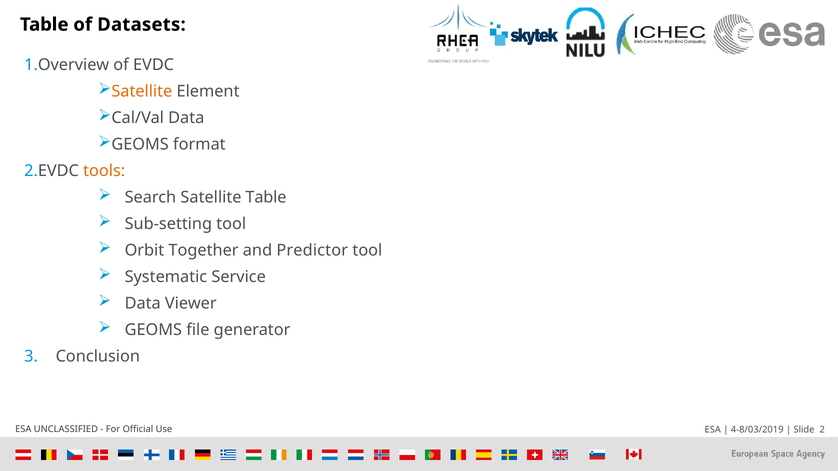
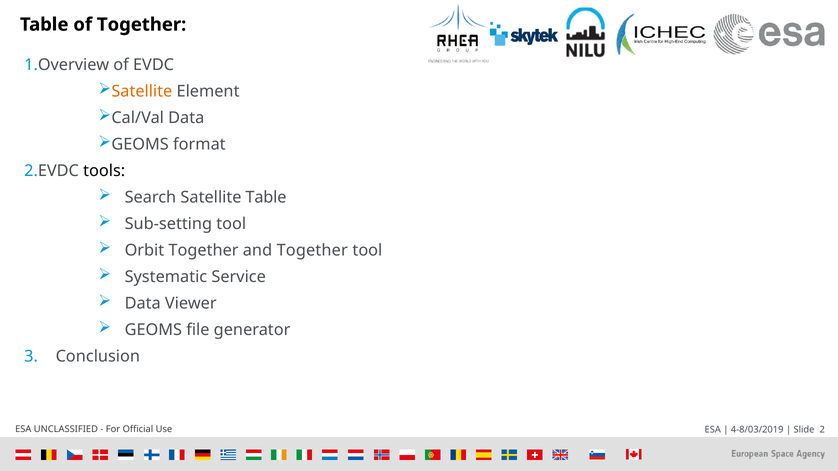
of Datasets: Datasets -> Together
tools colour: orange -> black
and Predictor: Predictor -> Together
